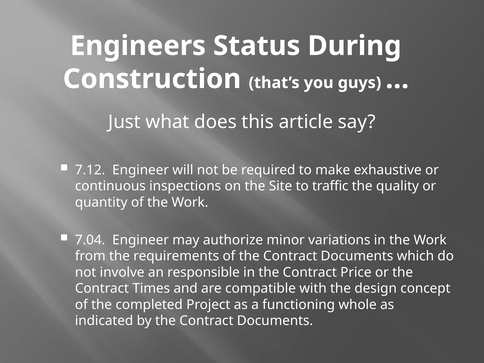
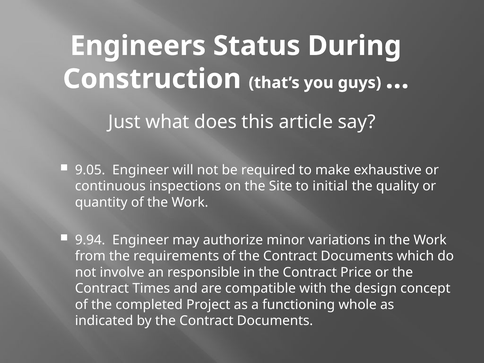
7.12: 7.12 -> 9.05
traffic: traffic -> initial
7.04: 7.04 -> 9.94
